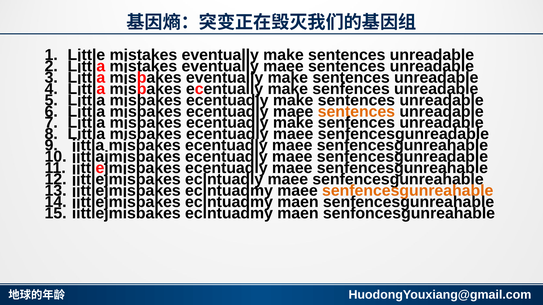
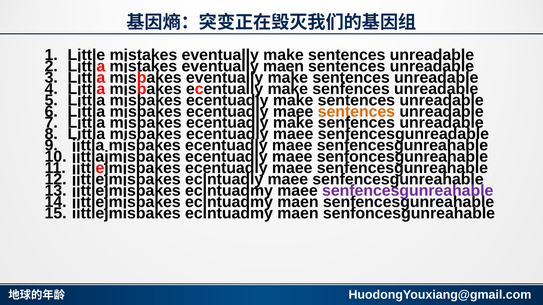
eventually maee: maee -> maen
iittlajmisbakes ecentuadly maee senfencesgunreadable: senfencesgunreadable -> senfoncesgunreahable
senfencesgunreahable at (408, 191) colour: orange -> purple
